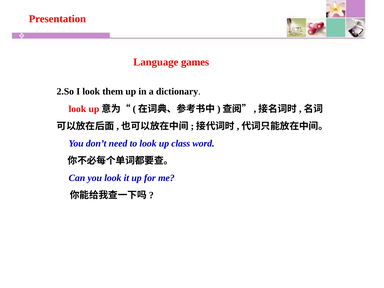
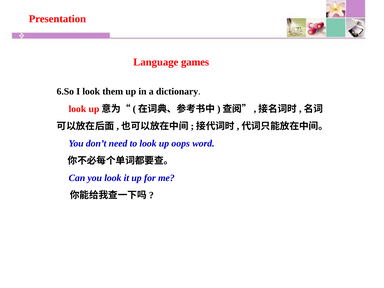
2.So: 2.So -> 6.So
class: class -> oops
